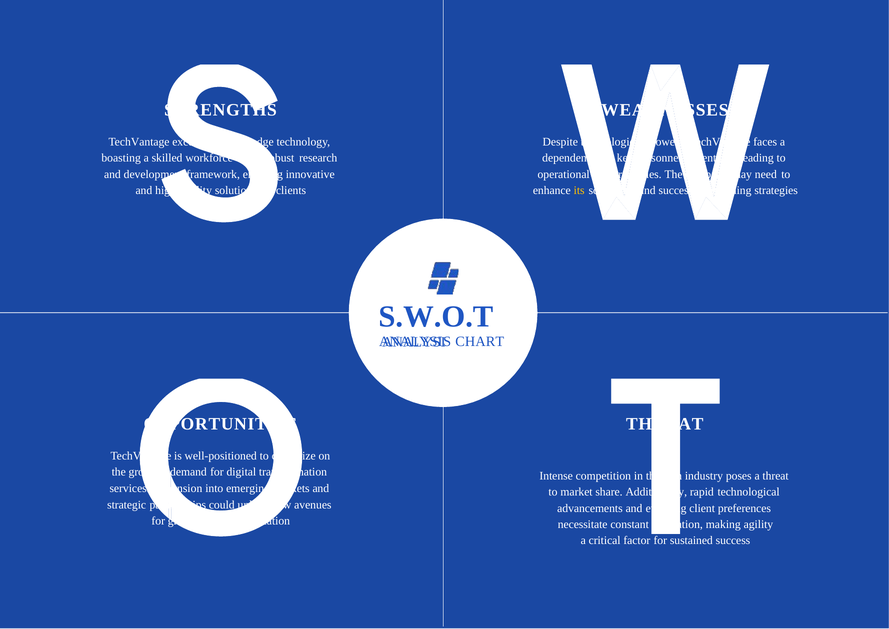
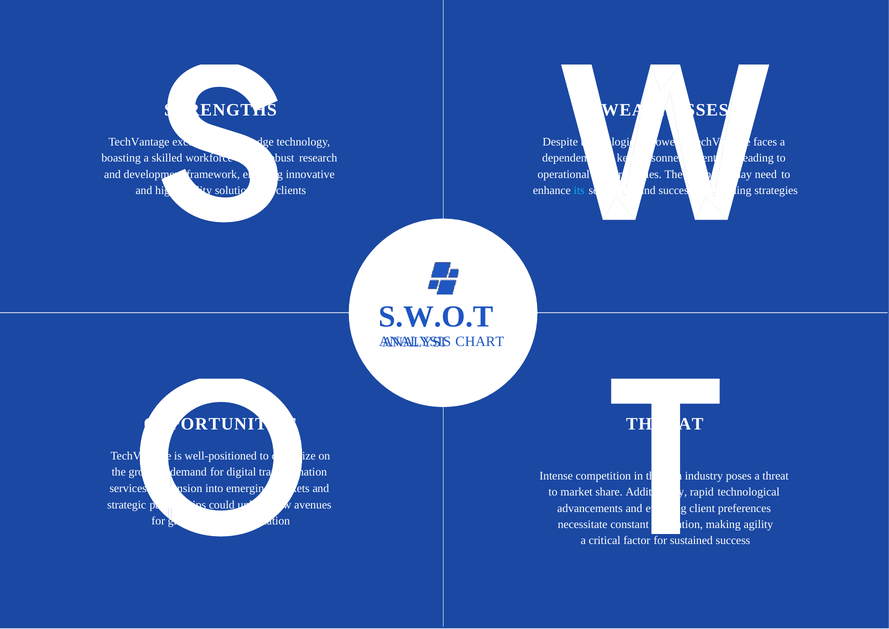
its colour: yellow -> light blue
